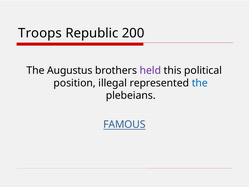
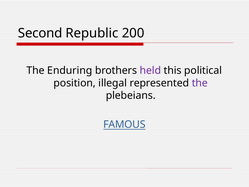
Troops: Troops -> Second
Augustus: Augustus -> Enduring
the at (200, 83) colour: blue -> purple
